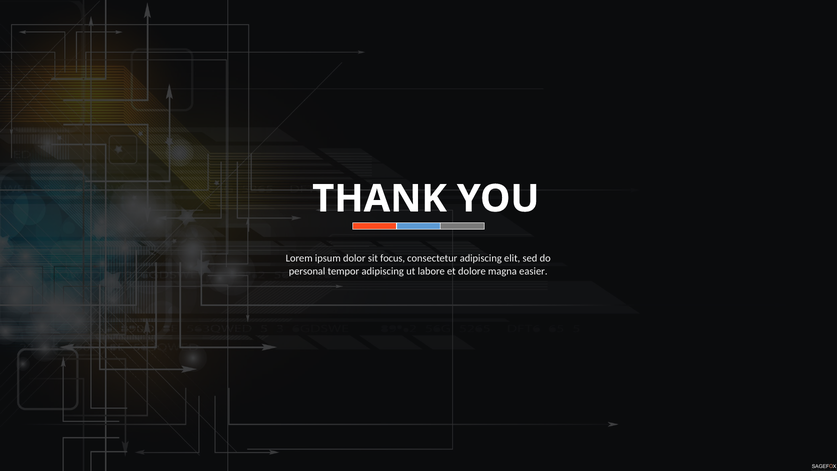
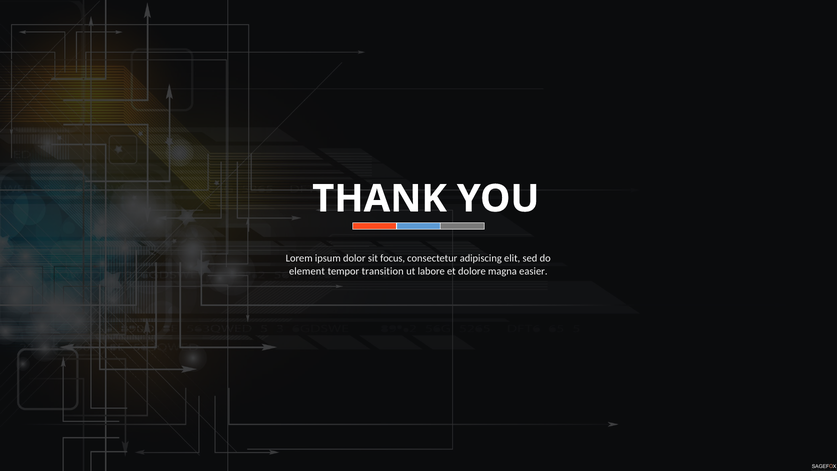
personal: personal -> element
tempor adipiscing: adipiscing -> transition
